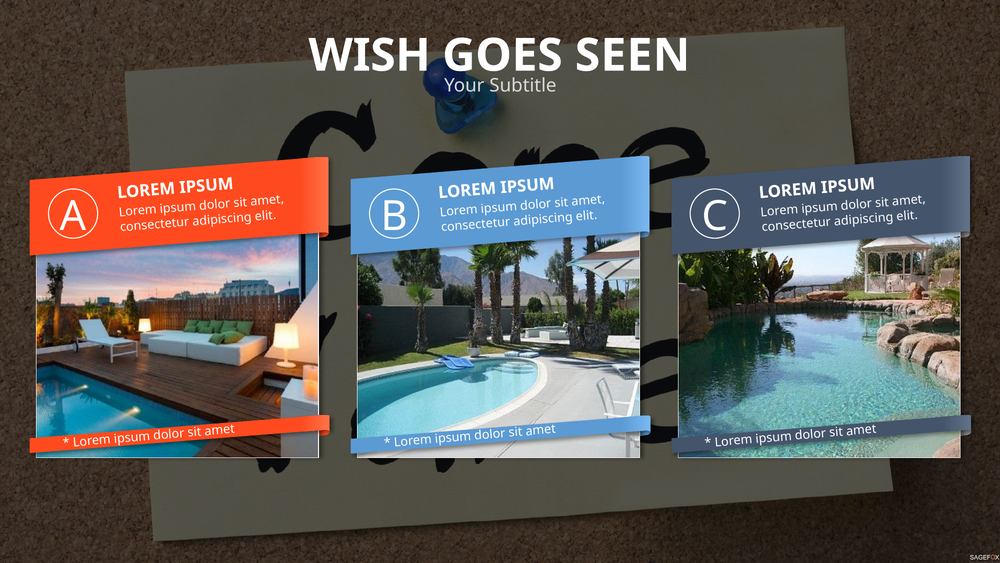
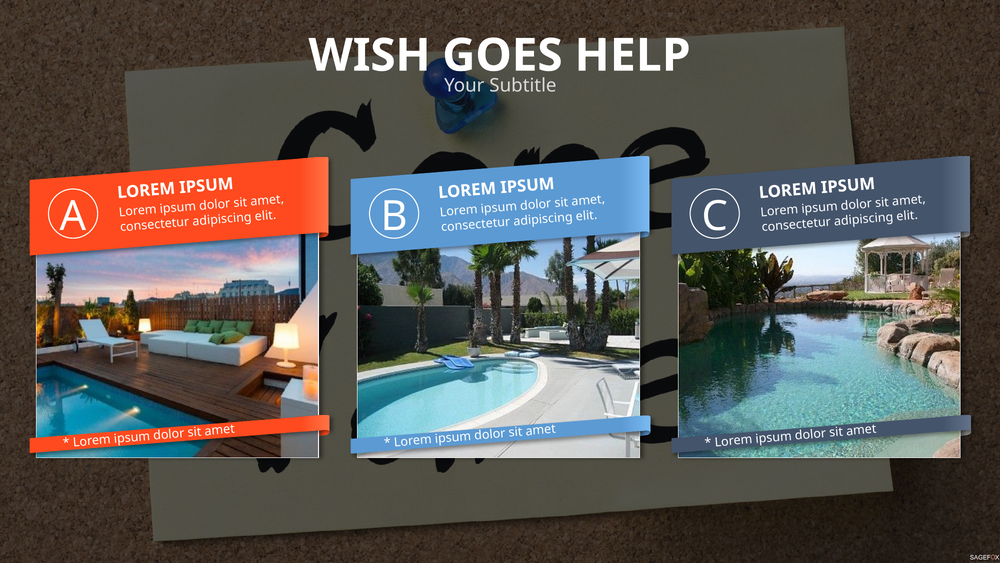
SEEN: SEEN -> HELP
